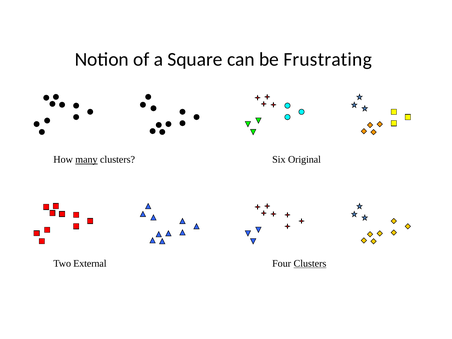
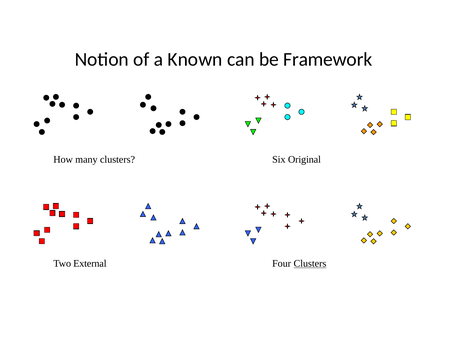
Square: Square -> Known
Frustrating: Frustrating -> Framework
many underline: present -> none
